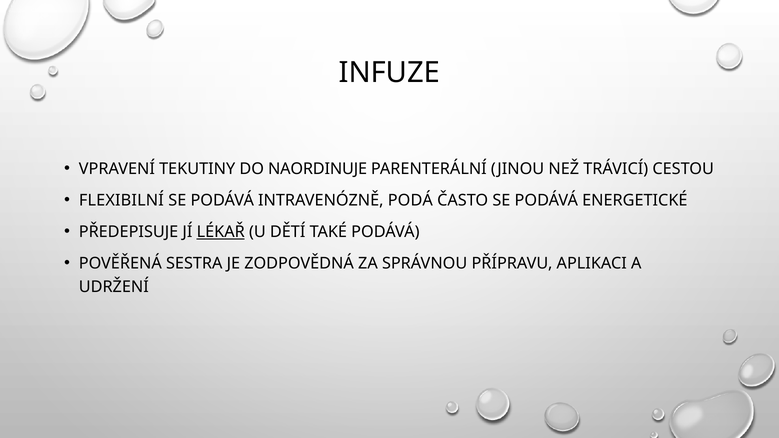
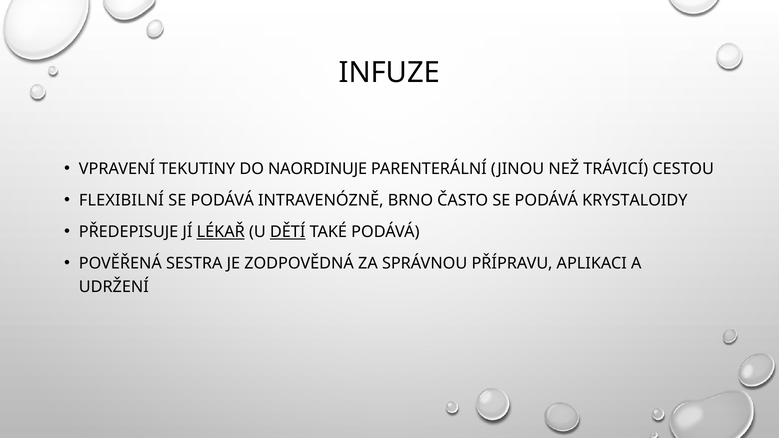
PODÁ: PODÁ -> BRNO
ENERGETICKÉ: ENERGETICKÉ -> KRYSTALOIDY
DĚTÍ underline: none -> present
